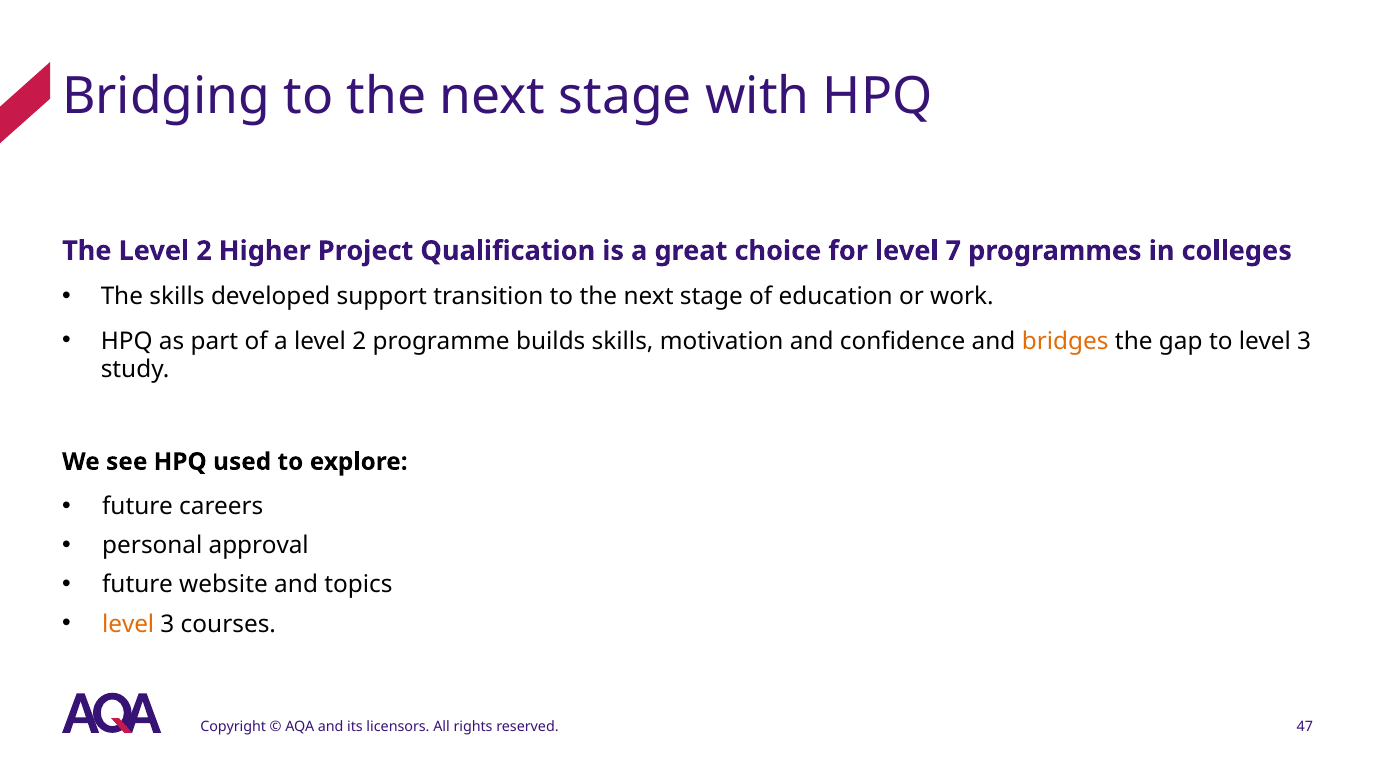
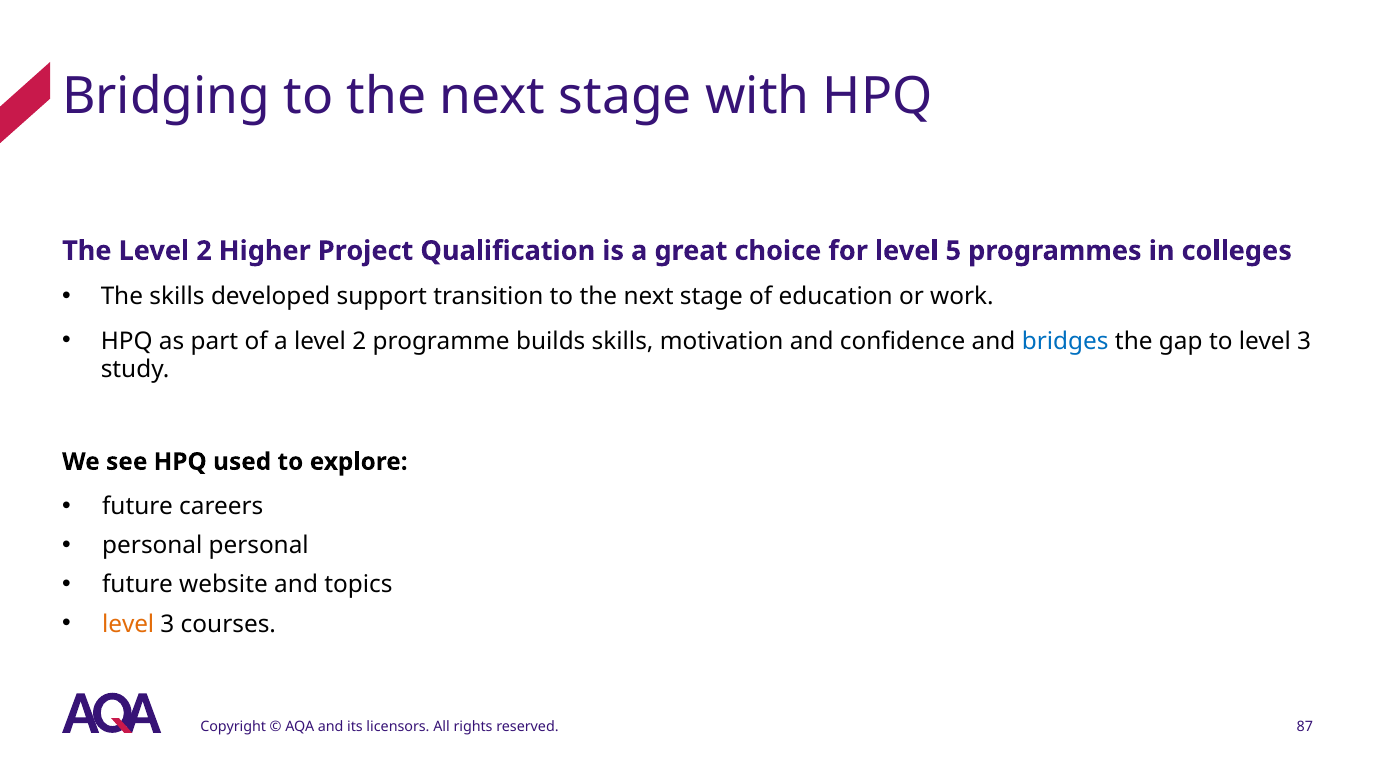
7: 7 -> 5
bridges colour: orange -> blue
personal approval: approval -> personal
47: 47 -> 87
